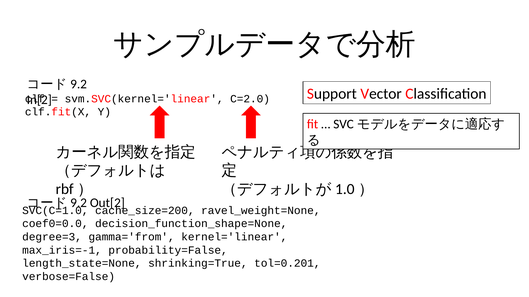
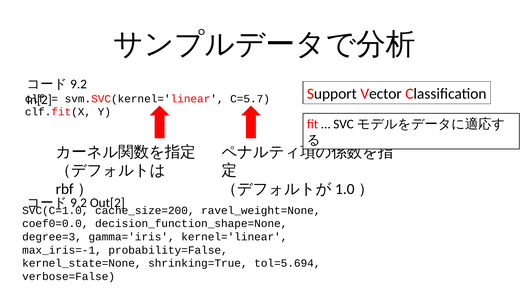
C=2.0: C=2.0 -> C=5.7
gamma='from: gamma='from -> gamma='iris
length_state=None: length_state=None -> kernel_state=None
tol=0.201: tol=0.201 -> tol=5.694
